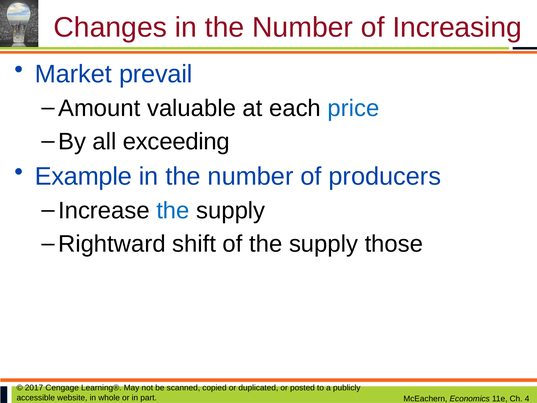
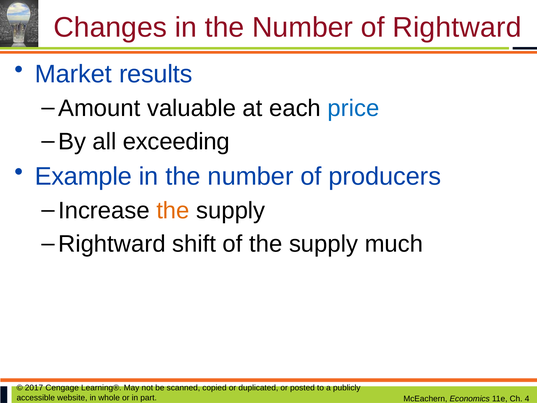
of Increasing: Increasing -> Rightward
prevail: prevail -> results
the at (173, 211) colour: blue -> orange
those: those -> much
